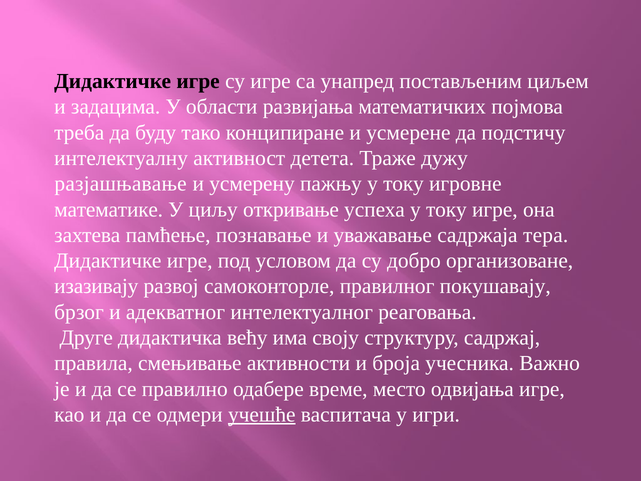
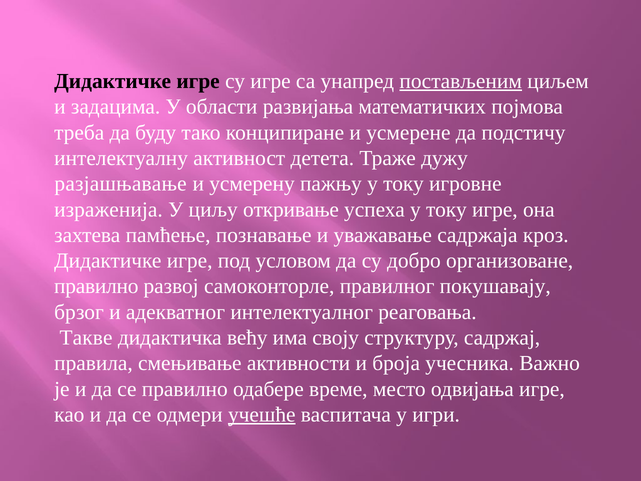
постављеним underline: none -> present
математике: математике -> израженија
тера: тера -> кроз
изазивају at (96, 286): изазивају -> правилно
Друге: Друге -> Такве
